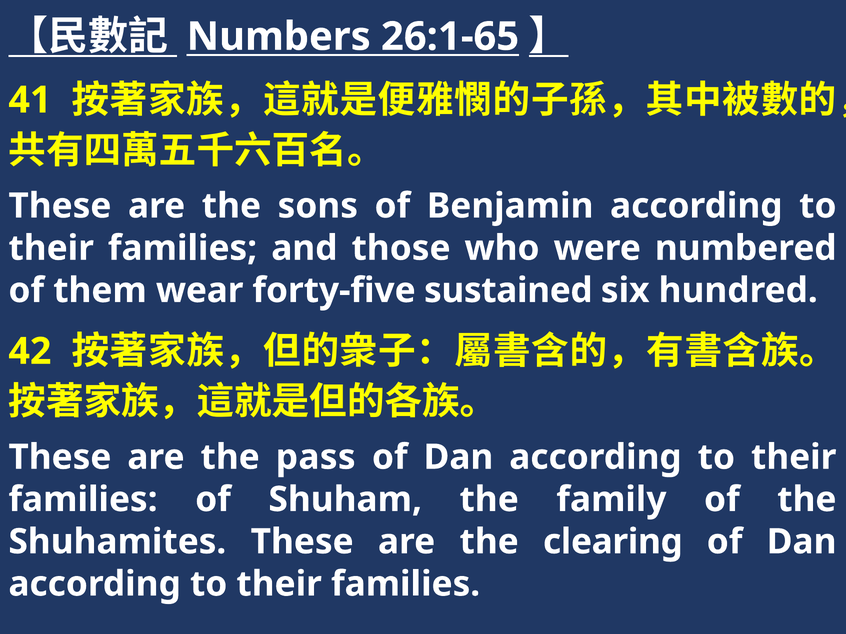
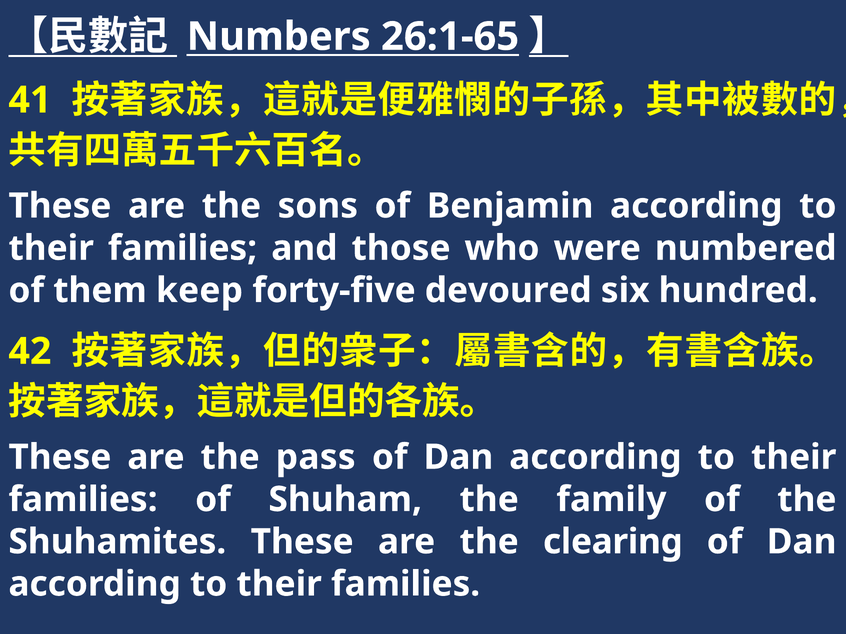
wear: wear -> keep
sustained: sustained -> devoured
